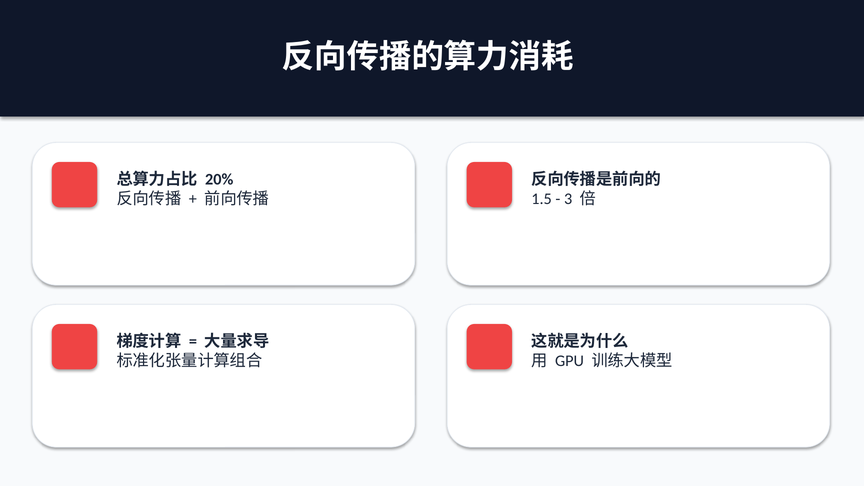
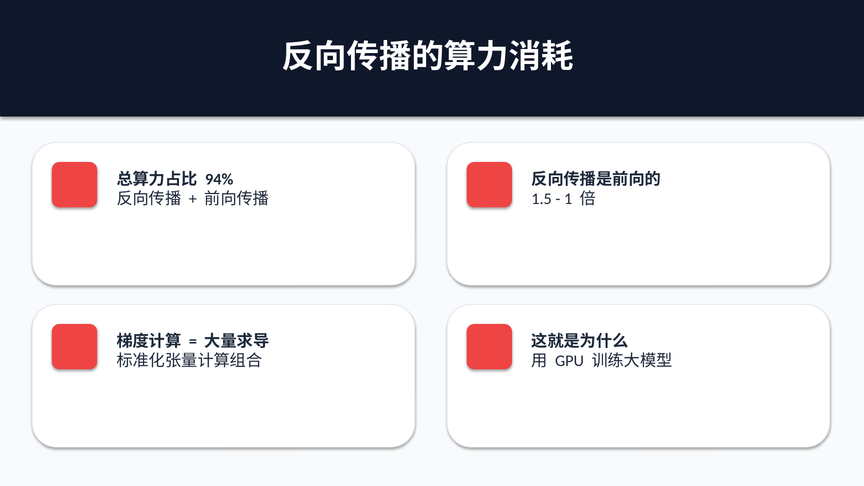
20%: 20% -> 94%
3: 3 -> 1
